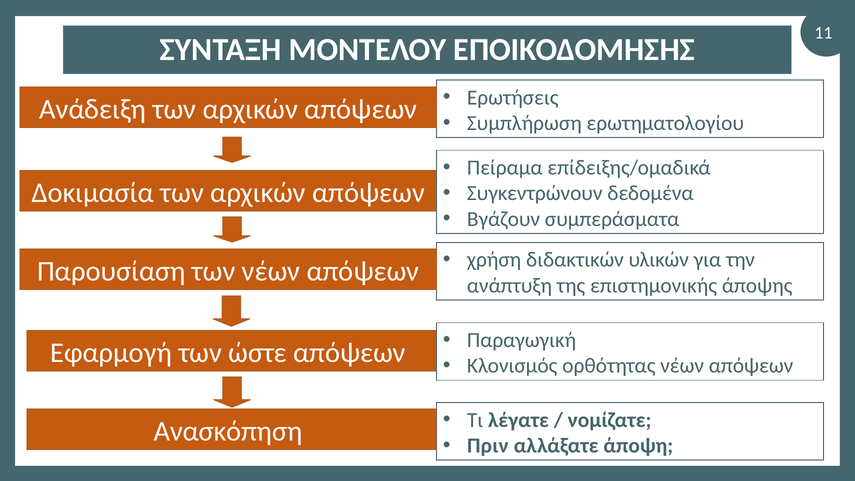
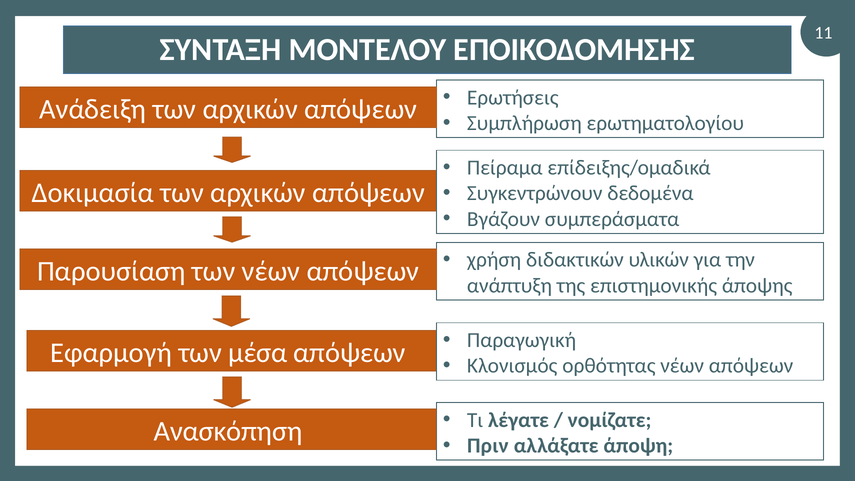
ώστε: ώστε -> μέσα
